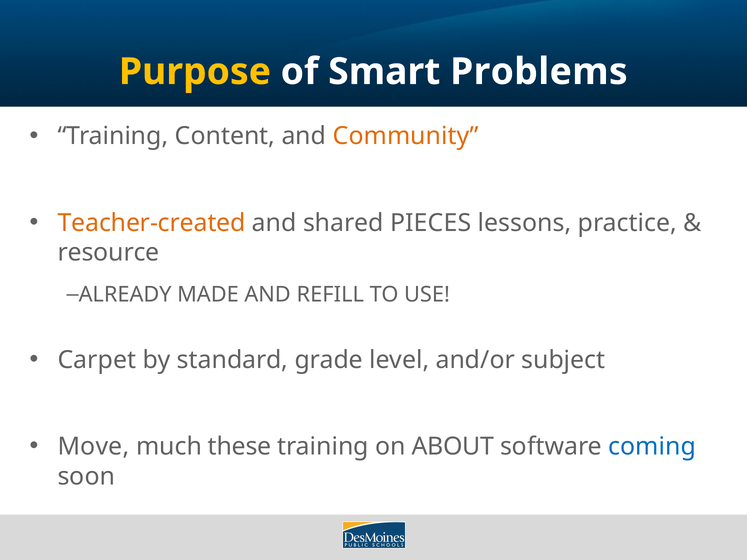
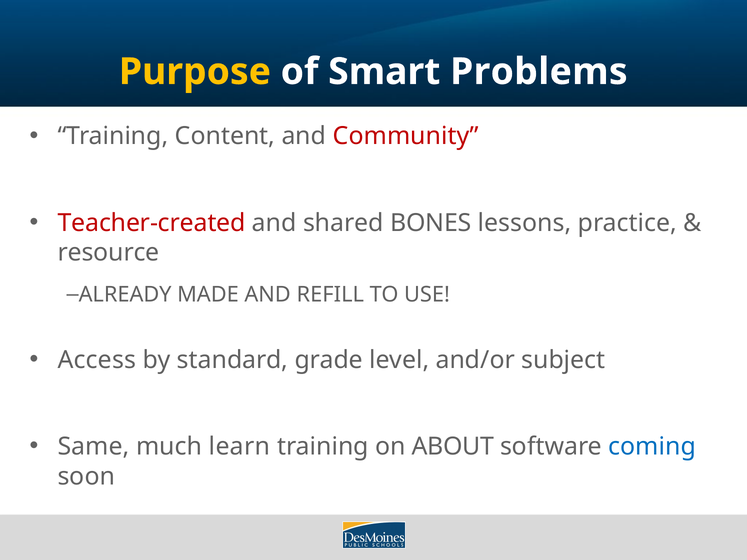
Community colour: orange -> red
Teacher-created colour: orange -> red
PIECES: PIECES -> BONES
Carpet: Carpet -> Access
Move: Move -> Same
these: these -> learn
